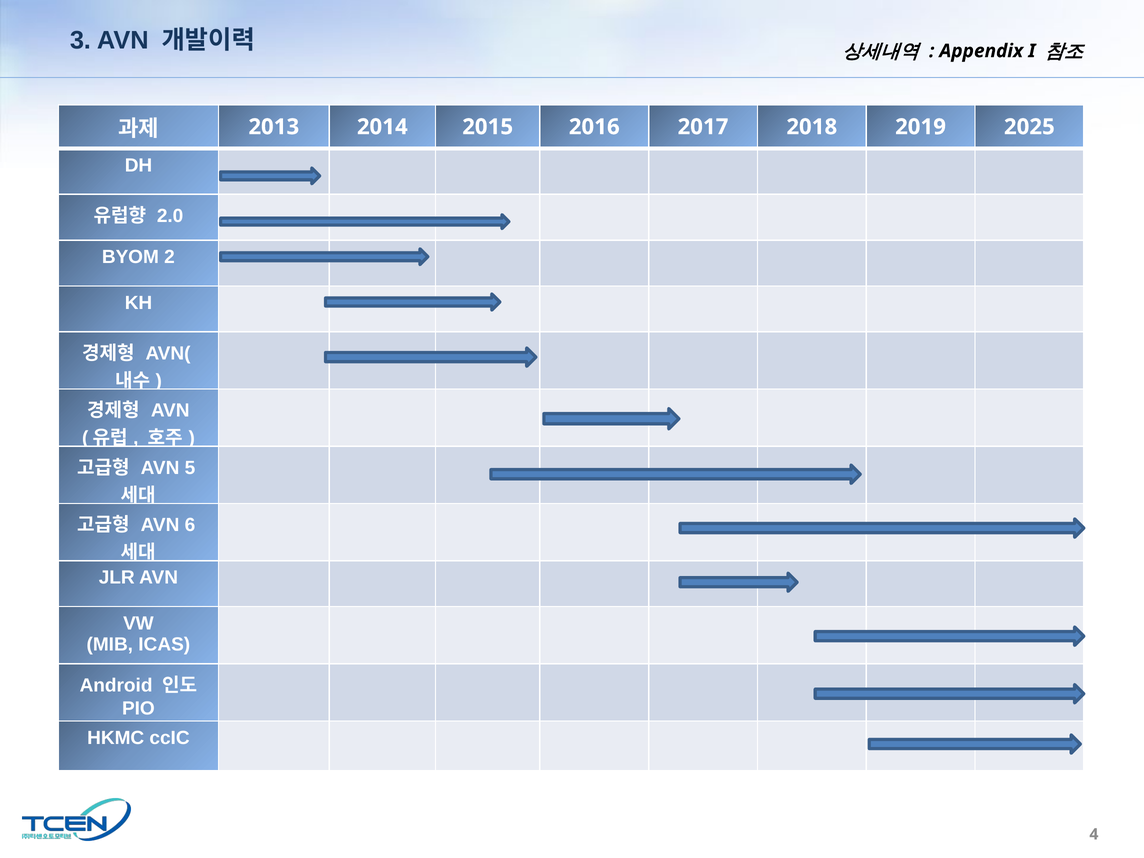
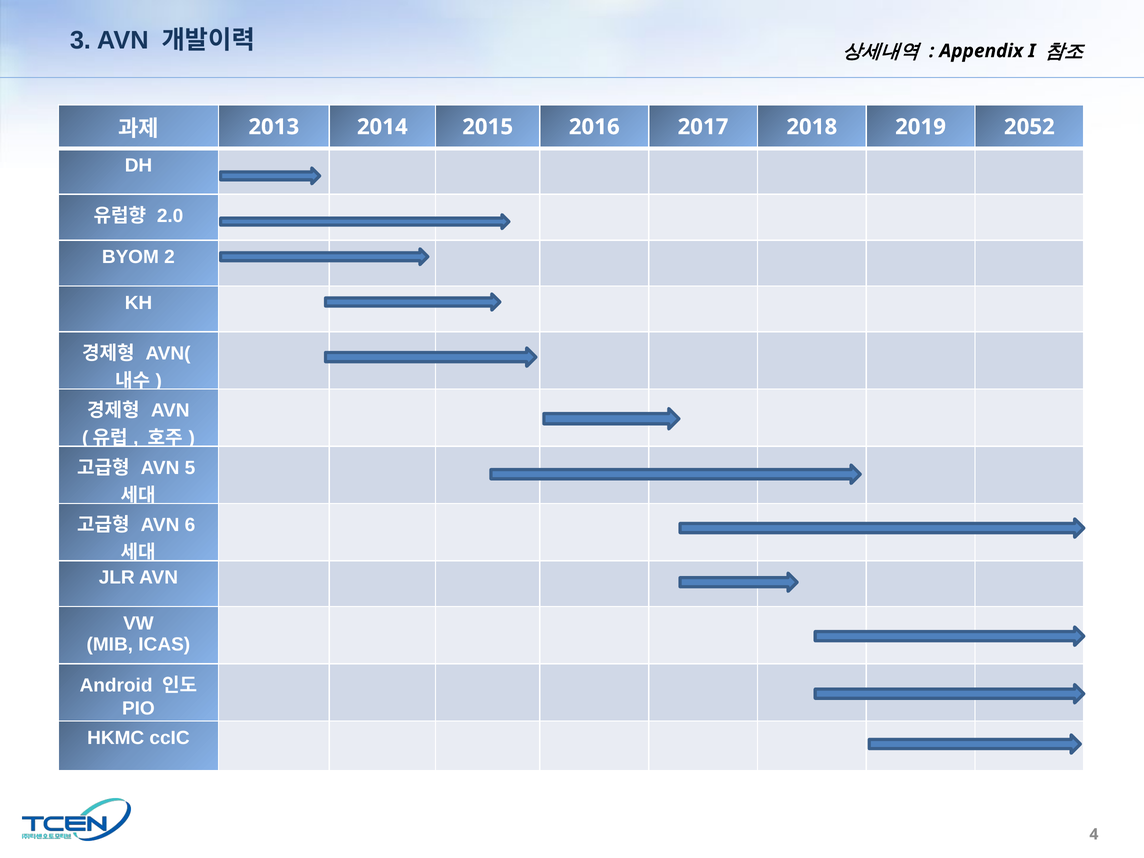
2025: 2025 -> 2052
